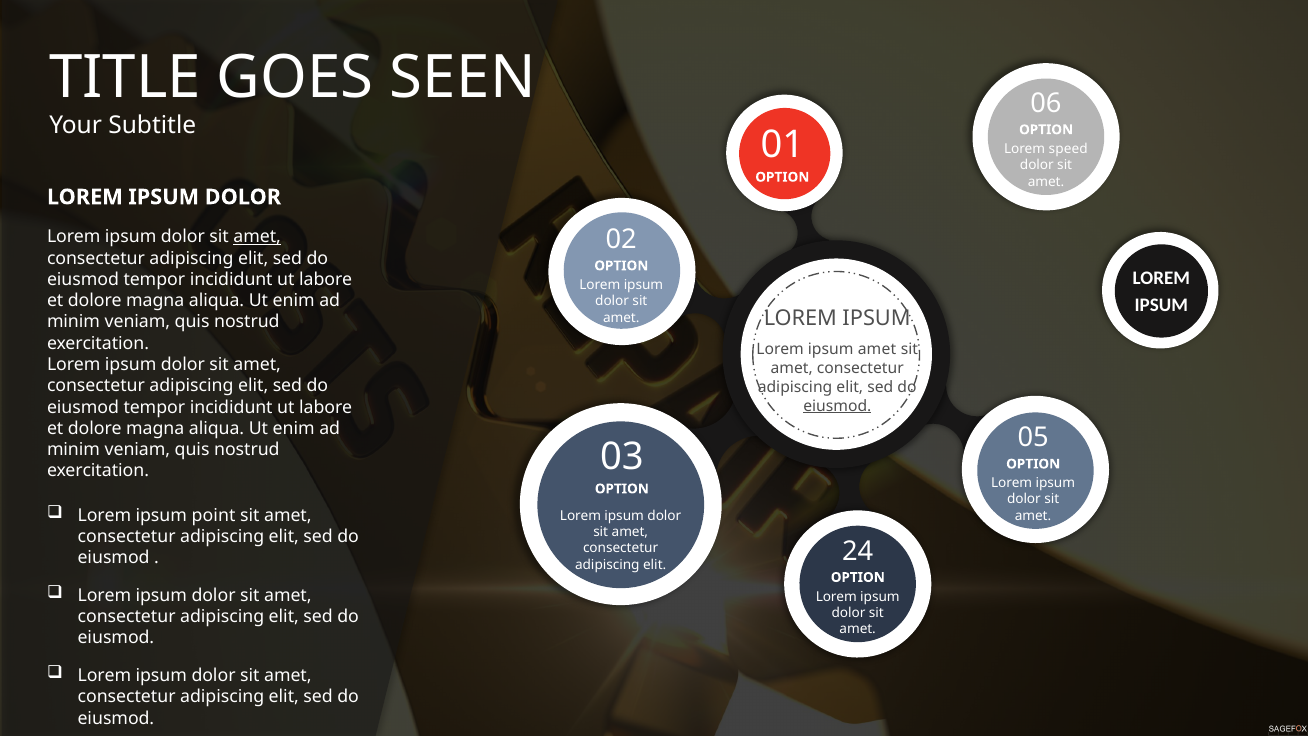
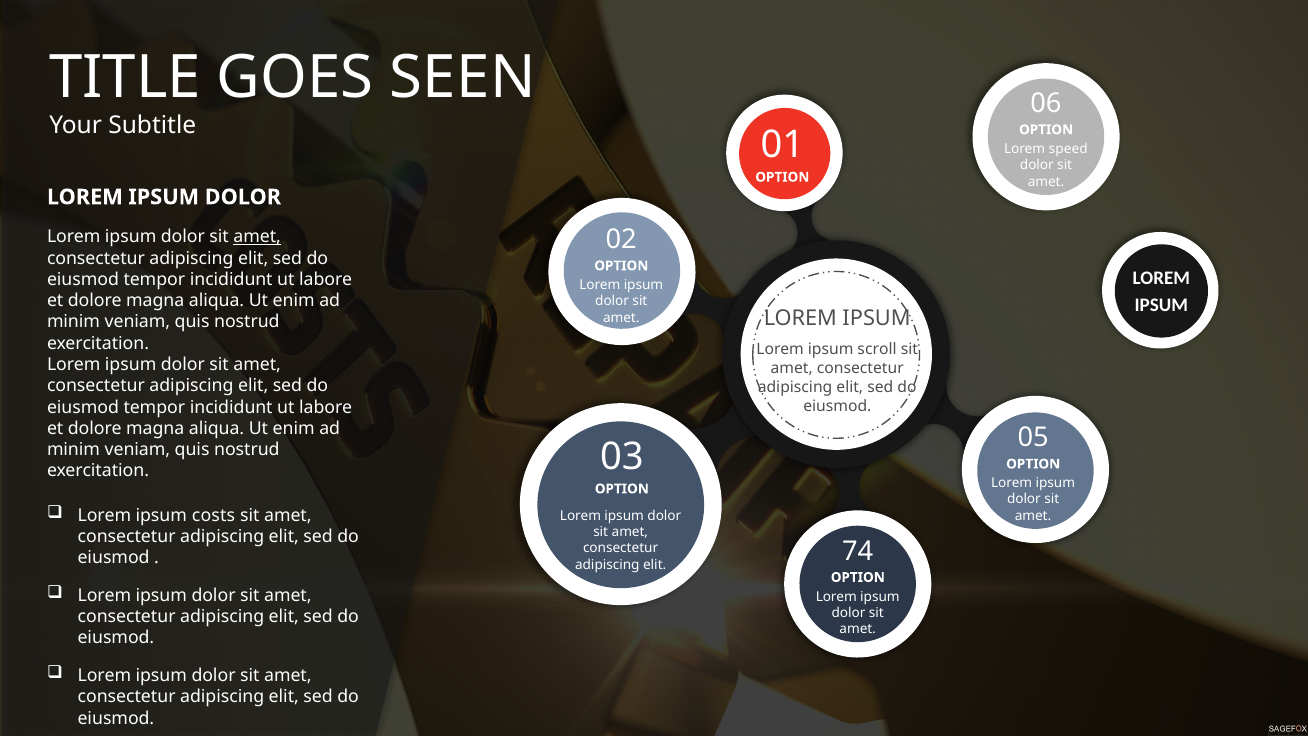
ipsum amet: amet -> scroll
eiusmod at (837, 406) underline: present -> none
point: point -> costs
24: 24 -> 74
